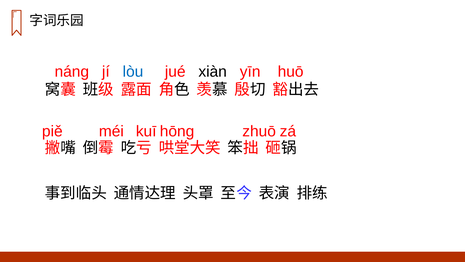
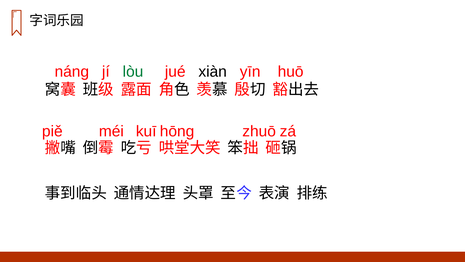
lòu colour: blue -> green
